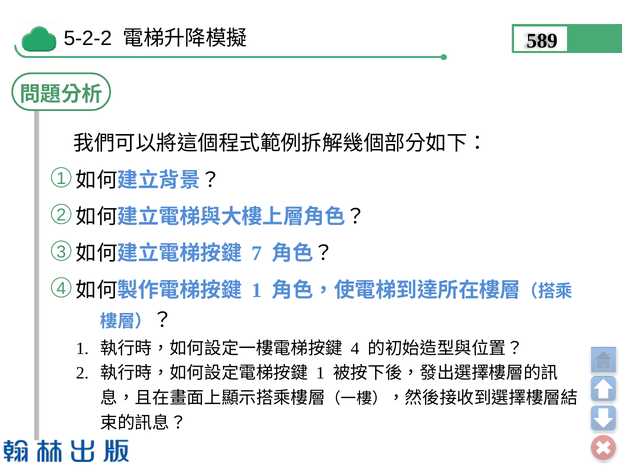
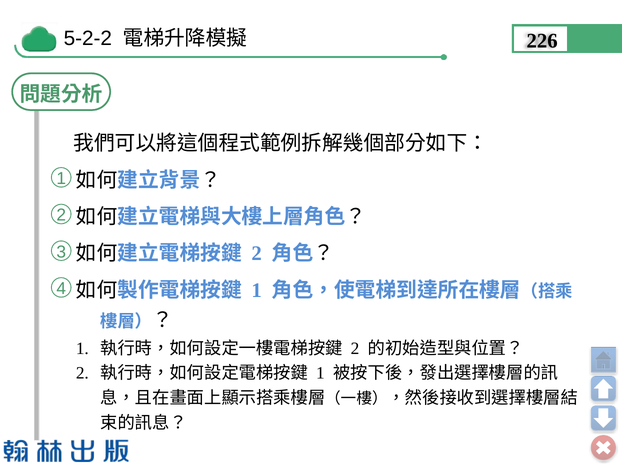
589: 589 -> 226
7 at (257, 254): 7 -> 2
4 at (355, 349): 4 -> 2
